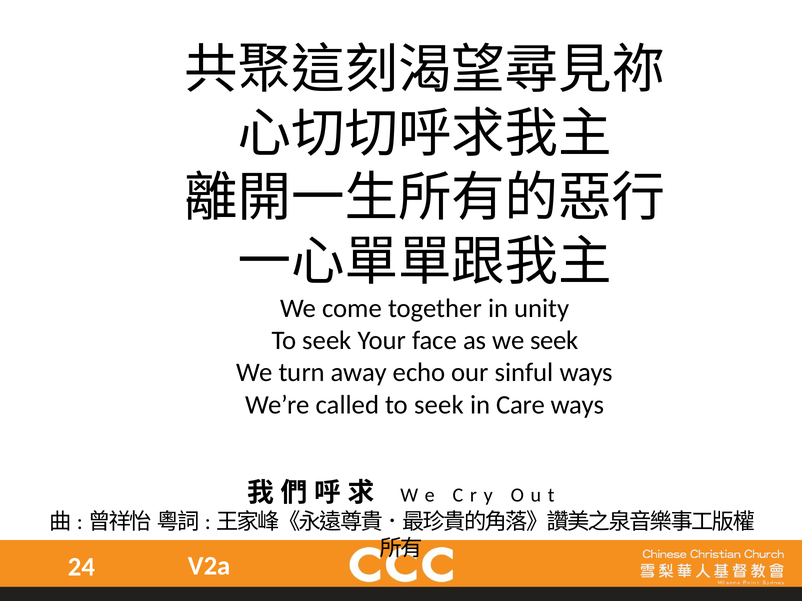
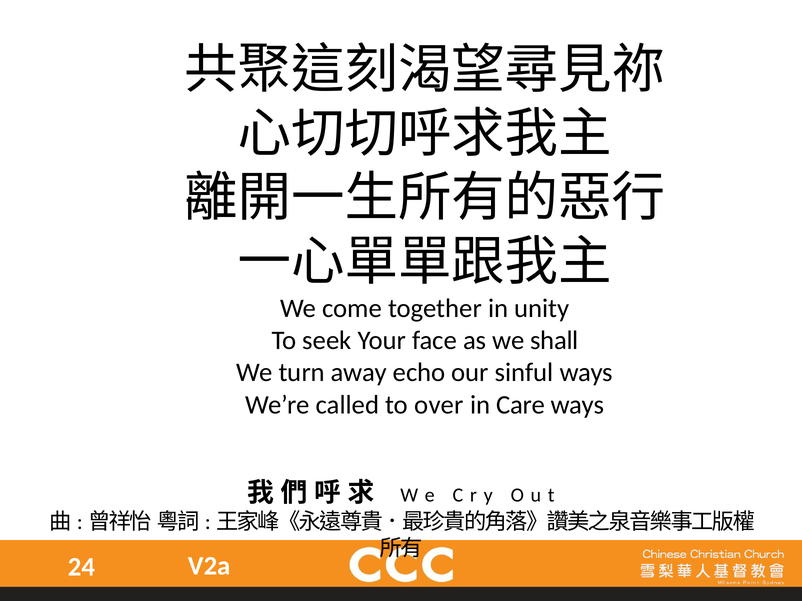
we seek: seek -> shall
called to seek: seek -> over
